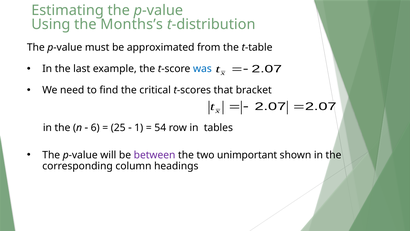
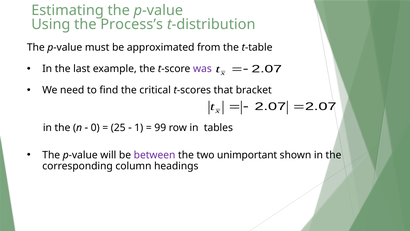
Months’s: Months’s -> Process’s
was colour: blue -> purple
6: 6 -> 0
54: 54 -> 99
